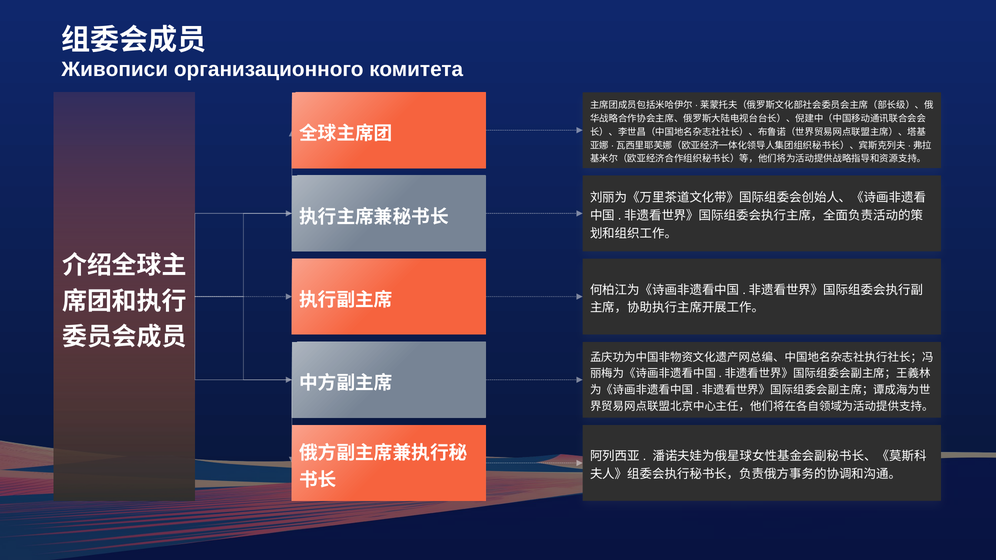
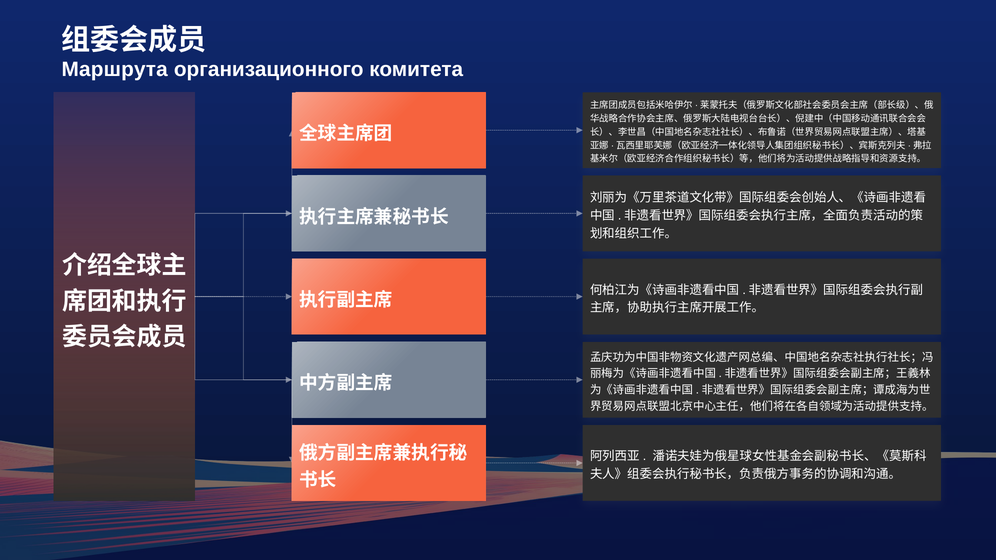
Живописи: Живописи -> Маршрута
